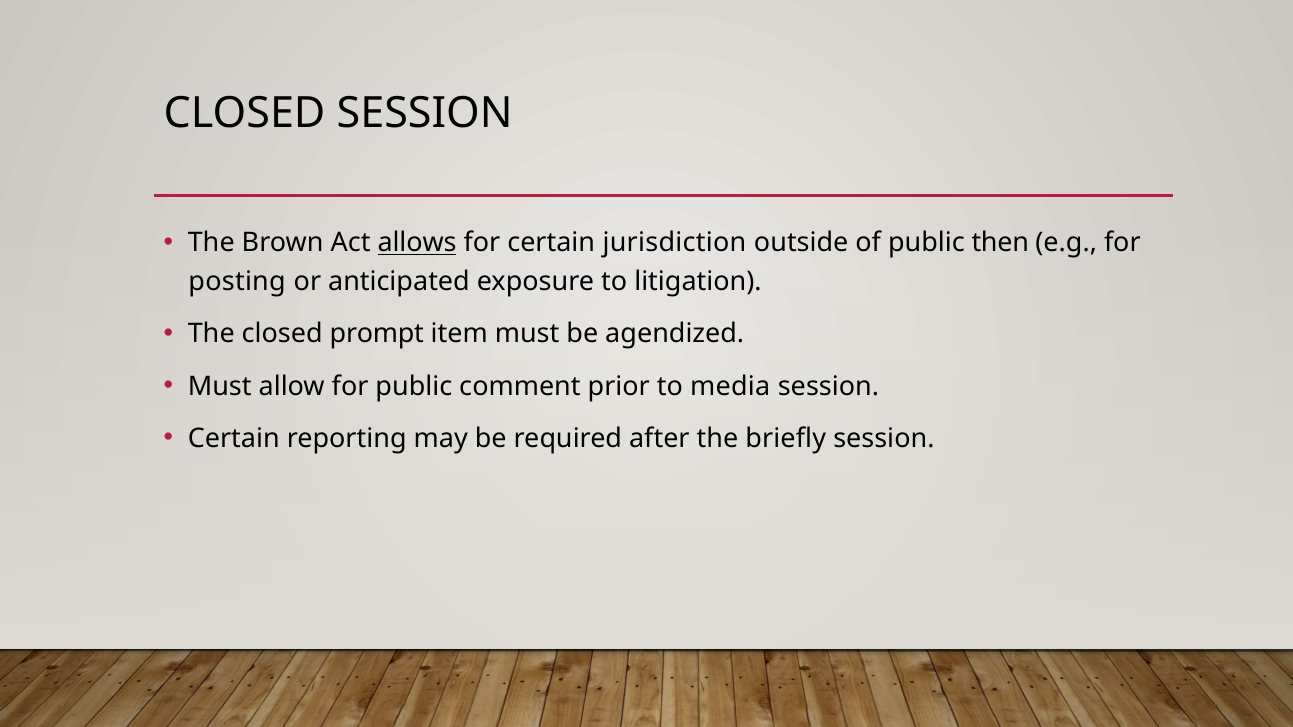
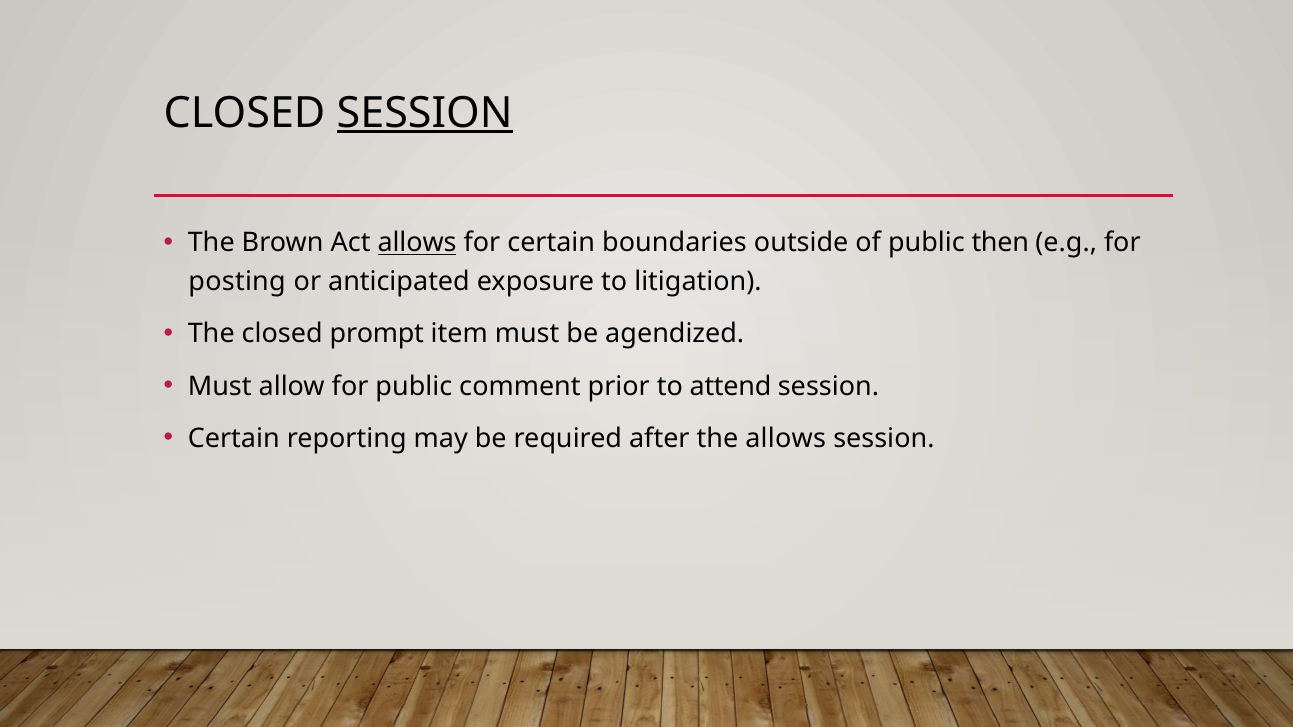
SESSION at (425, 113) underline: none -> present
jurisdiction: jurisdiction -> boundaries
media: media -> attend
the briefly: briefly -> allows
